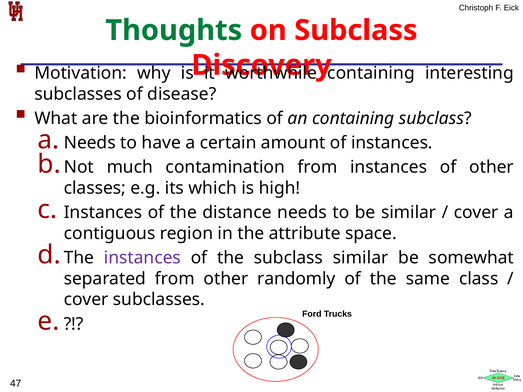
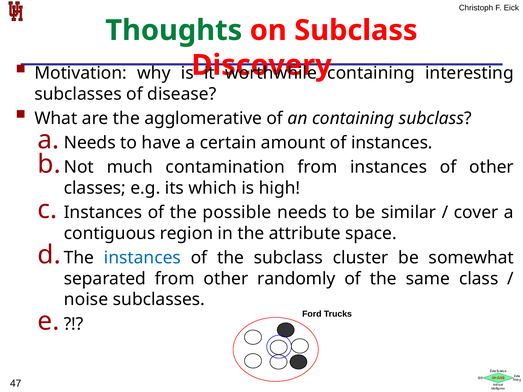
bioinformatics: bioinformatics -> agglomerative
distance: distance -> possible
instances at (142, 258) colour: purple -> blue
subclass similar: similar -> cluster
cover at (86, 300): cover -> noise
